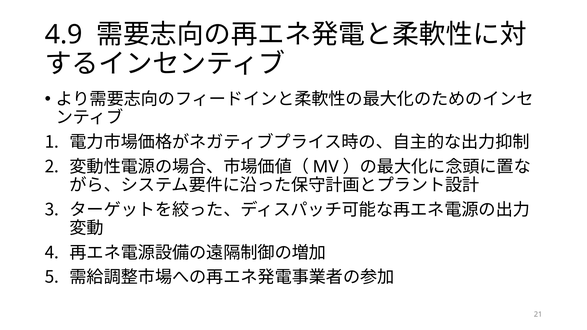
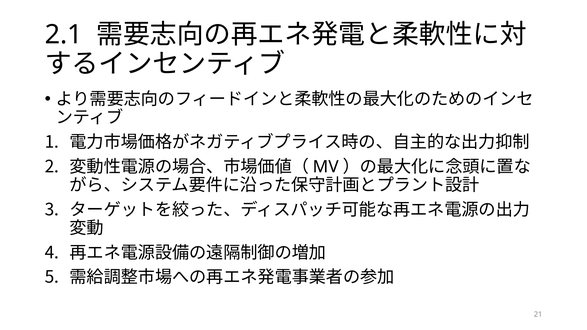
4.9: 4.9 -> 2.1
